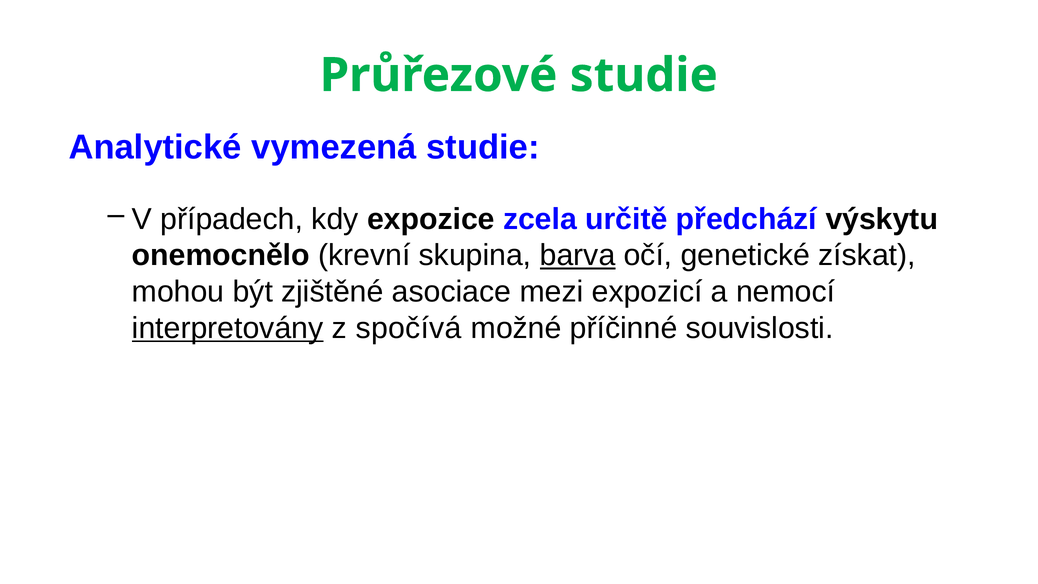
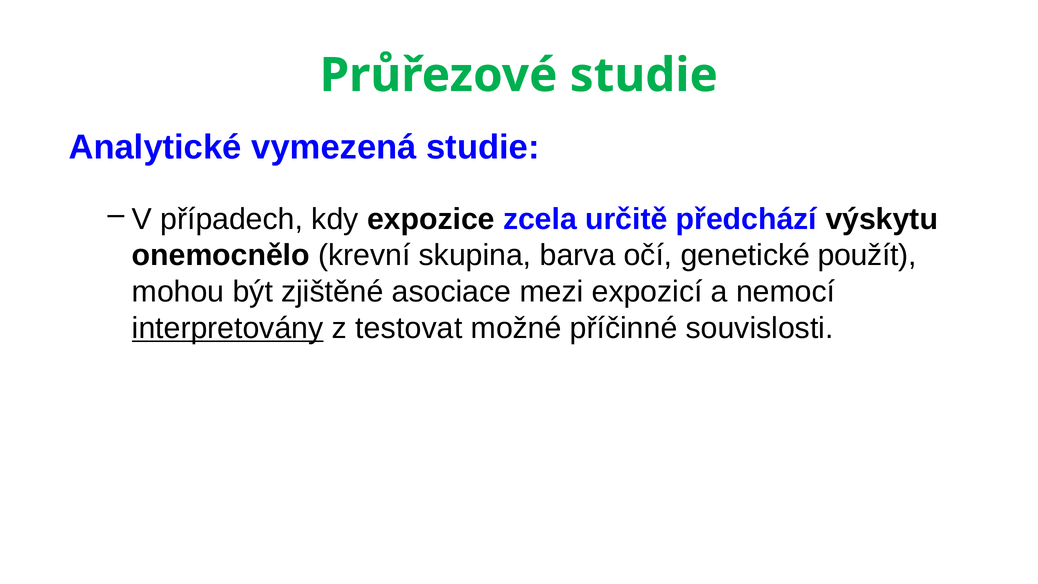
barva underline: present -> none
získat: získat -> použít
spočívá: spočívá -> testovat
